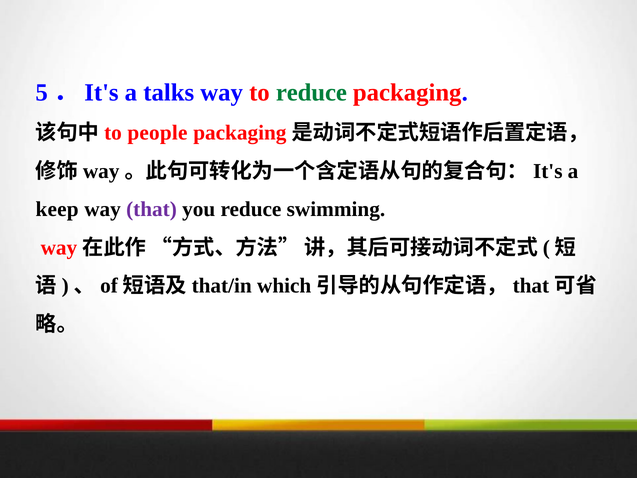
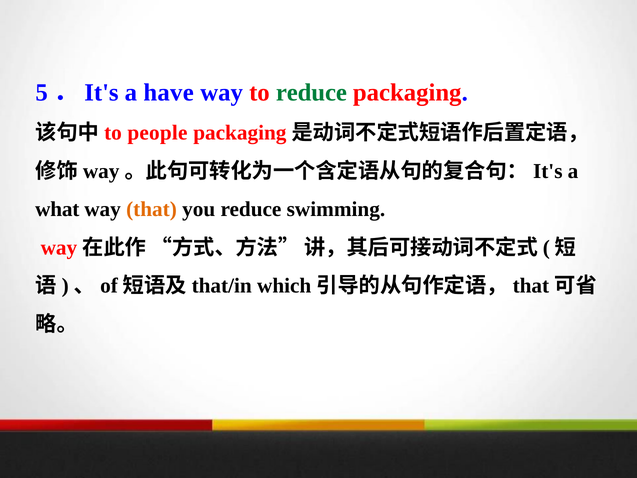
talks: talks -> have
keep: keep -> what
that colour: purple -> orange
